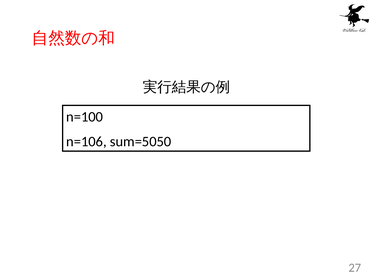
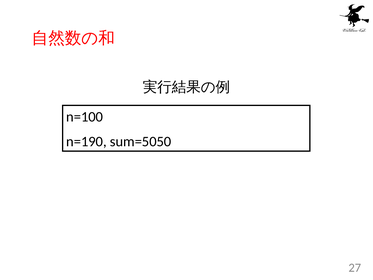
n=106: n=106 -> n=190
